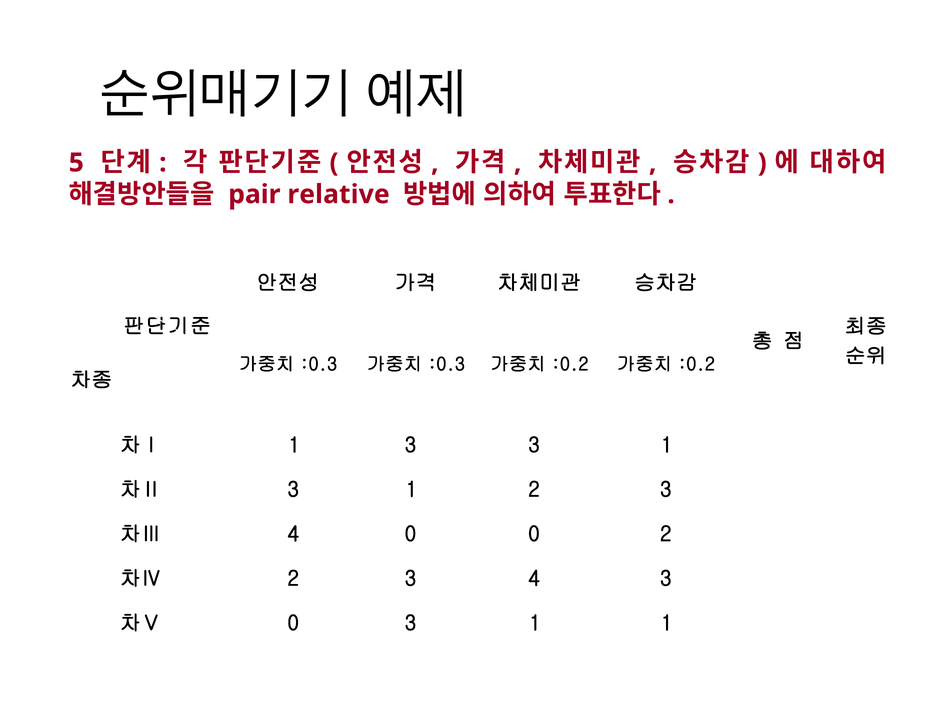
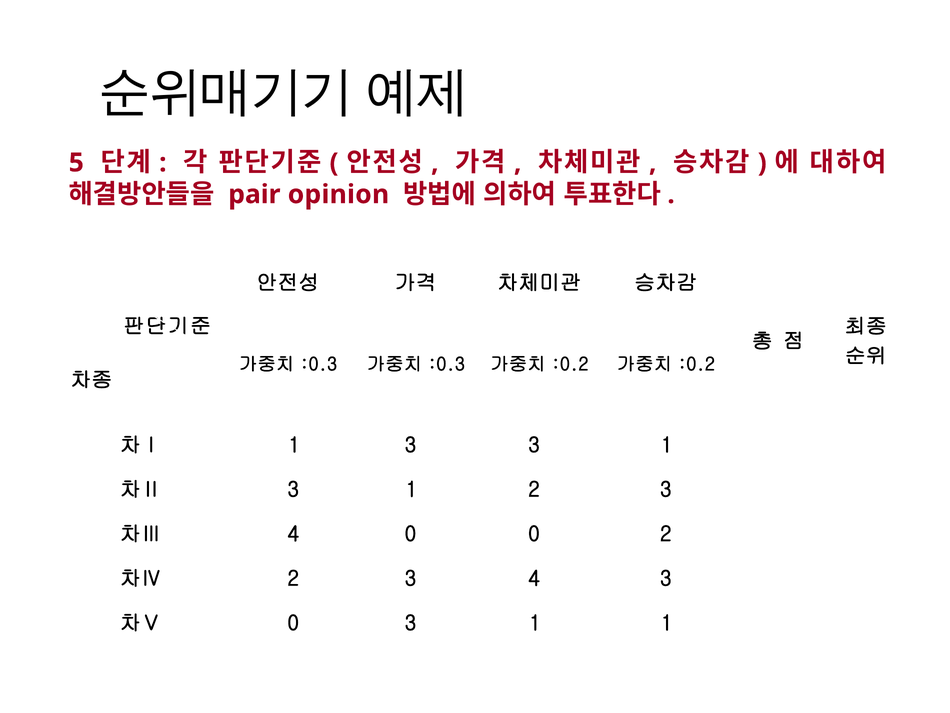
relative: relative -> opinion
